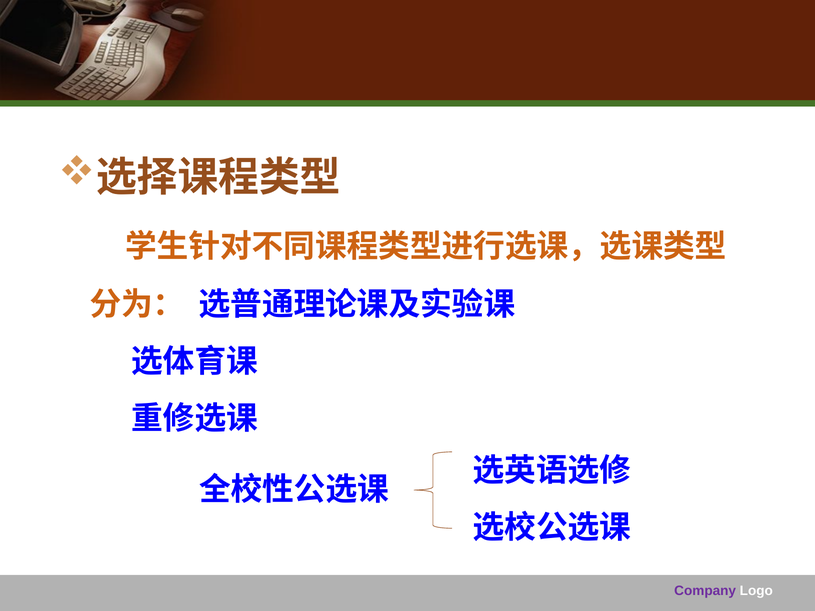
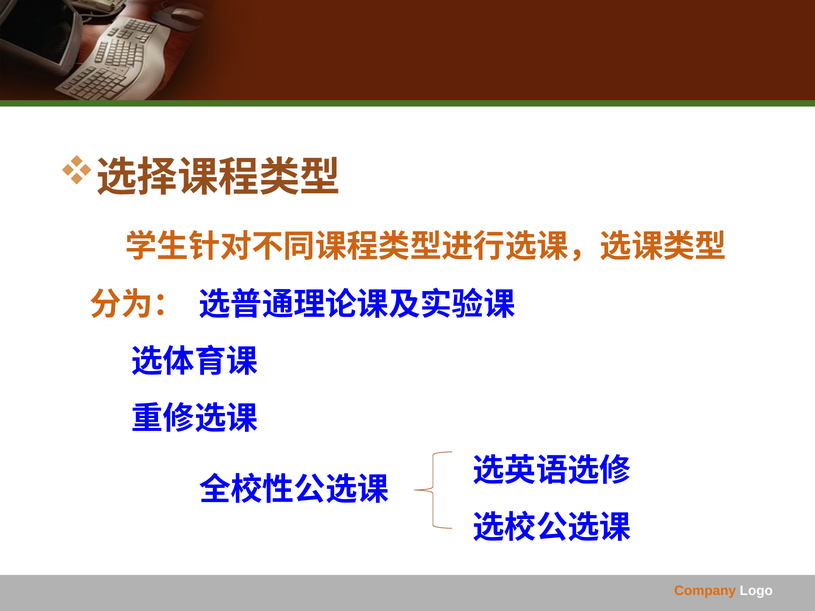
Company colour: purple -> orange
